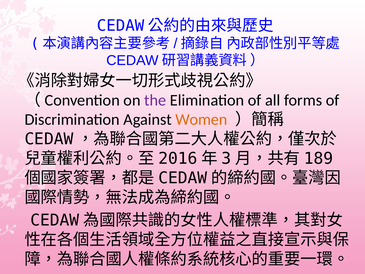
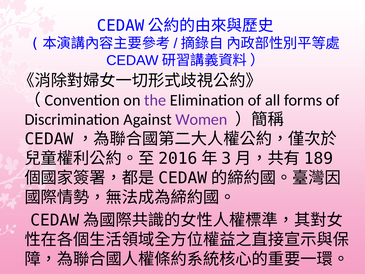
Women colour: orange -> purple
